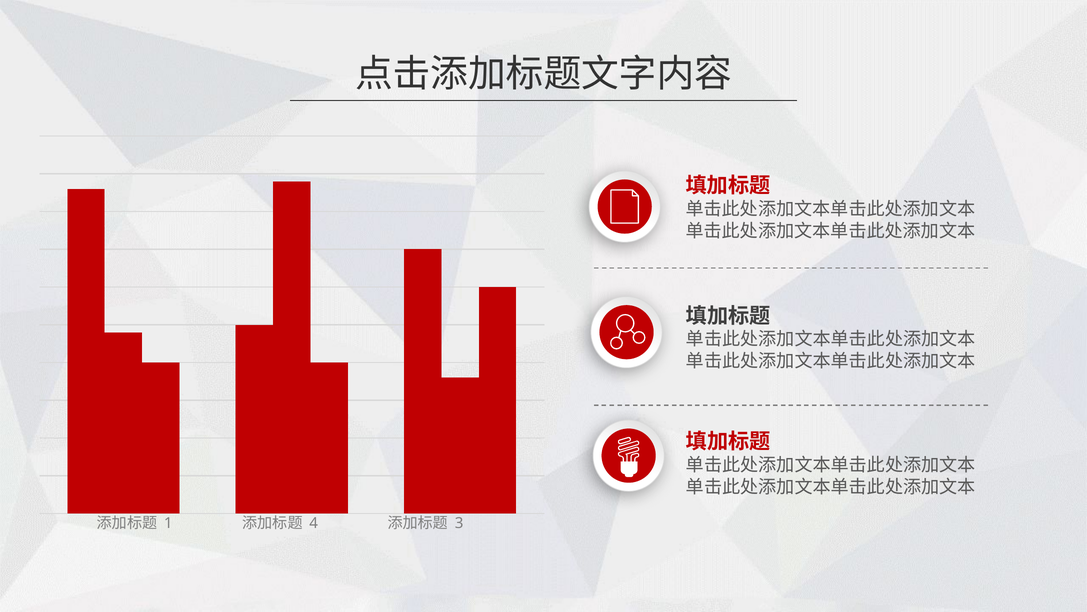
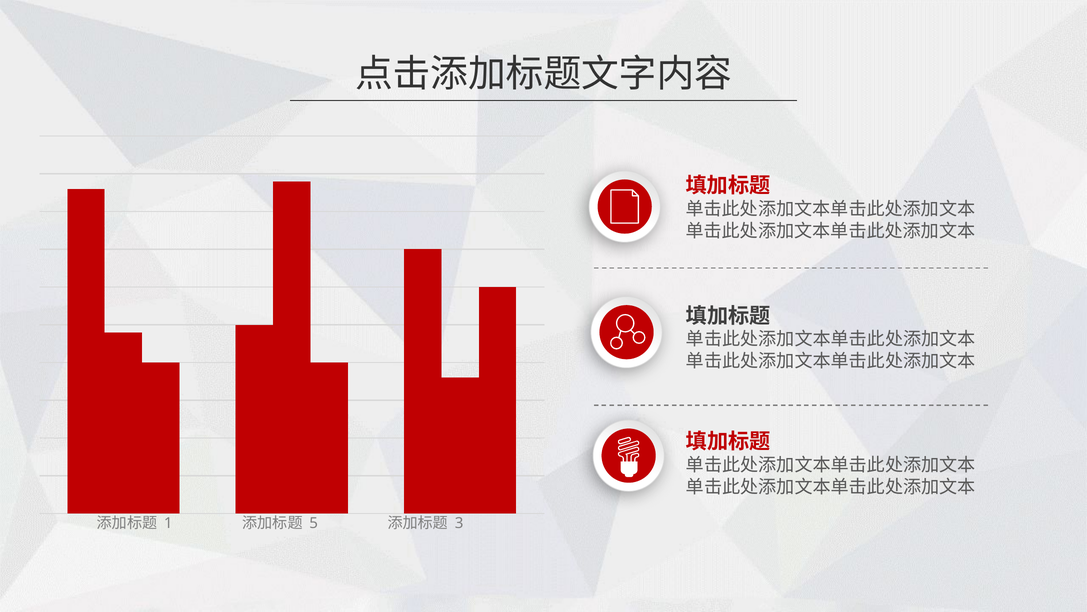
4: 4 -> 5
